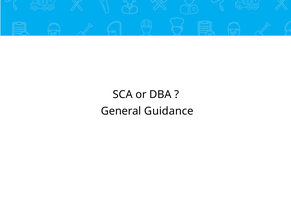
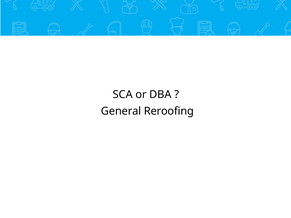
Guidance: Guidance -> Reroofing
